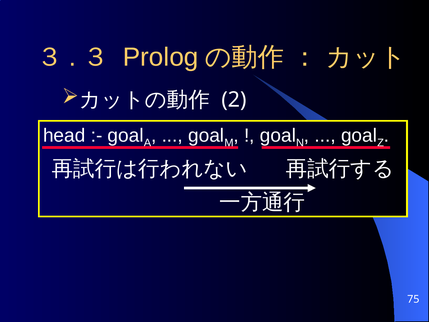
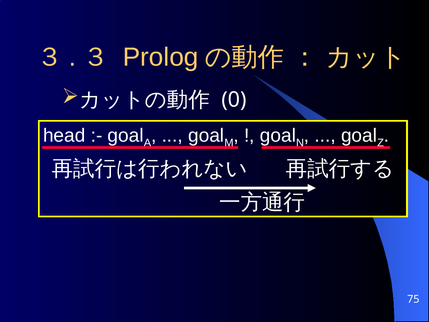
2: 2 -> 0
